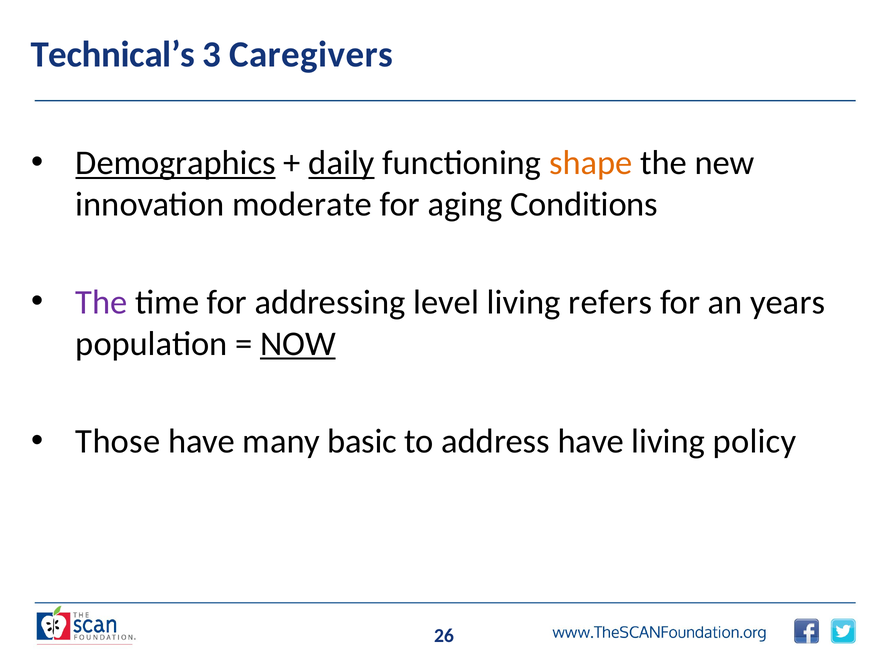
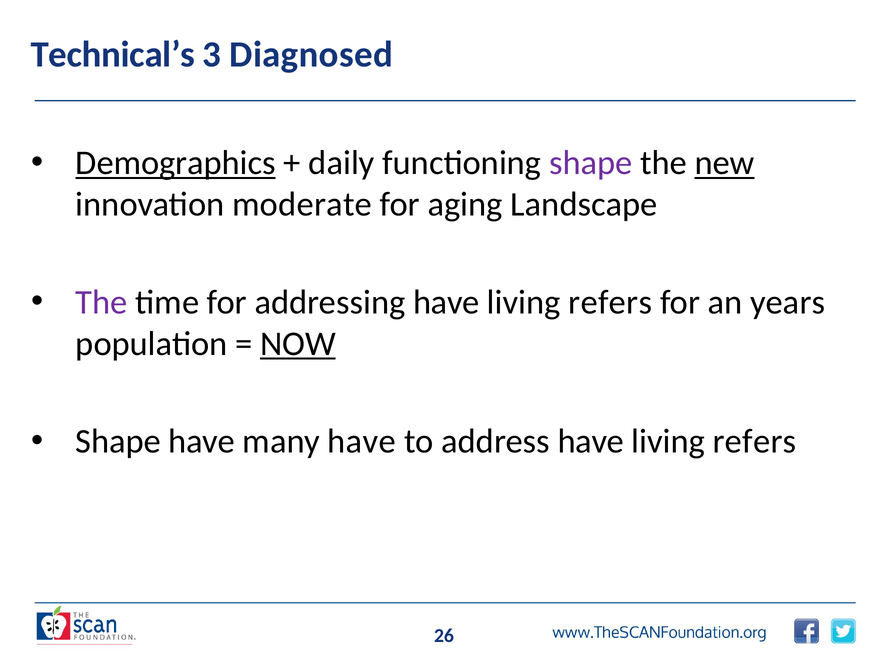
Caregivers: Caregivers -> Diagnosed
daily underline: present -> none
shape at (591, 163) colour: orange -> purple
new underline: none -> present
Conditions: Conditions -> Landscape
addressing level: level -> have
Those at (118, 442): Those -> Shape
many basic: basic -> have
policy at (755, 442): policy -> refers
